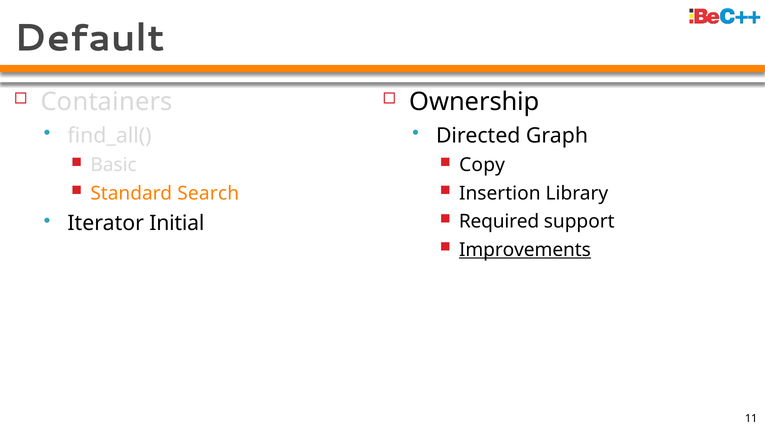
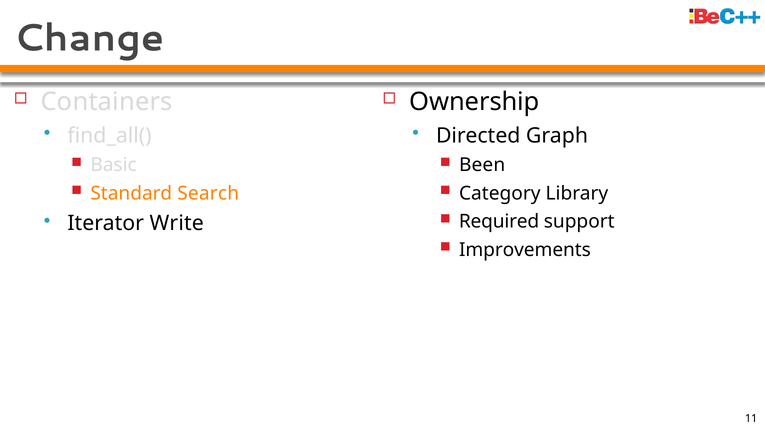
Default: Default -> Change
Copy: Copy -> Been
Insertion: Insertion -> Category
Initial: Initial -> Write
Improvements underline: present -> none
